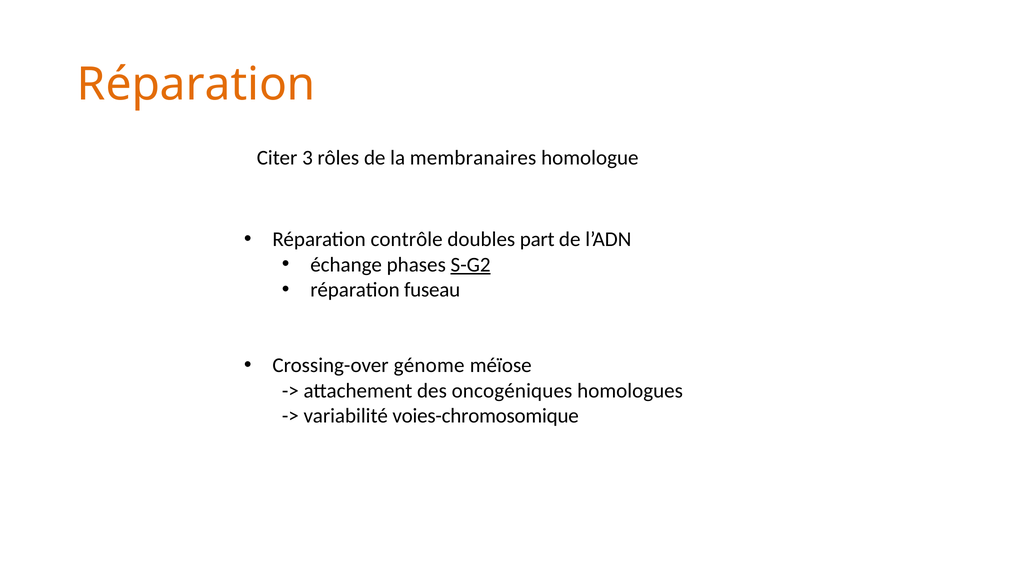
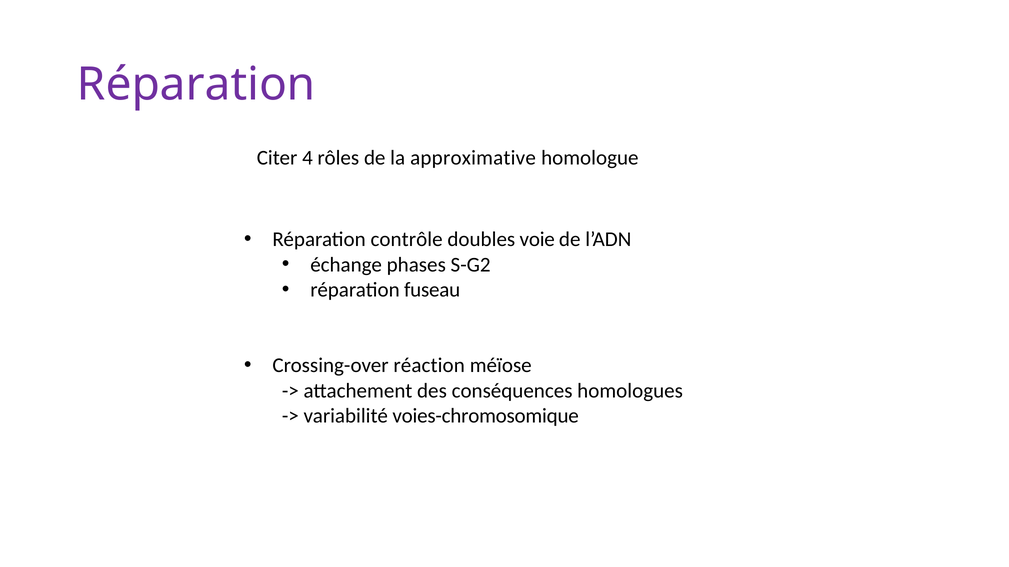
Réparation at (196, 85) colour: orange -> purple
3: 3 -> 4
membranaires: membranaires -> approximative
part: part -> voie
S-G2 underline: present -> none
génome: génome -> réaction
oncogéniques: oncogéniques -> conséquences
